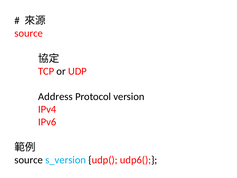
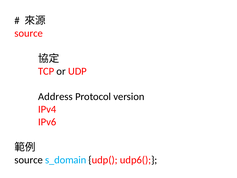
s_version: s_version -> s_domain
